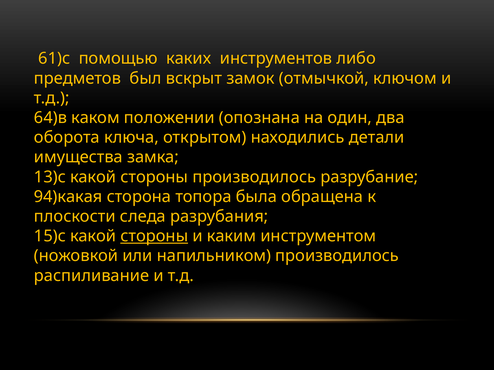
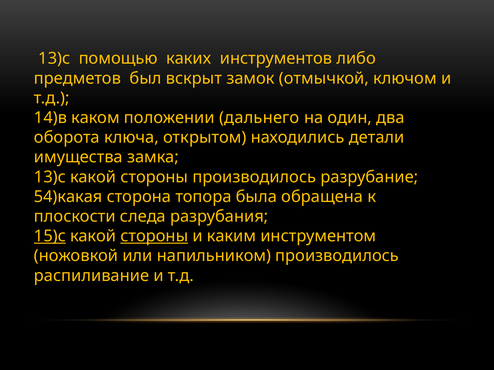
61)с at (54, 59): 61)с -> 13)с
64)в: 64)в -> 14)в
опознана: опознана -> дальнего
94)какая: 94)какая -> 54)какая
15)с underline: none -> present
